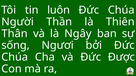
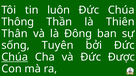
Người: Người -> Thông
Ngây: Ngây -> Đông
Ngươi: Ngươi -> Tuyên
Chúa at (15, 57) underline: none -> present
